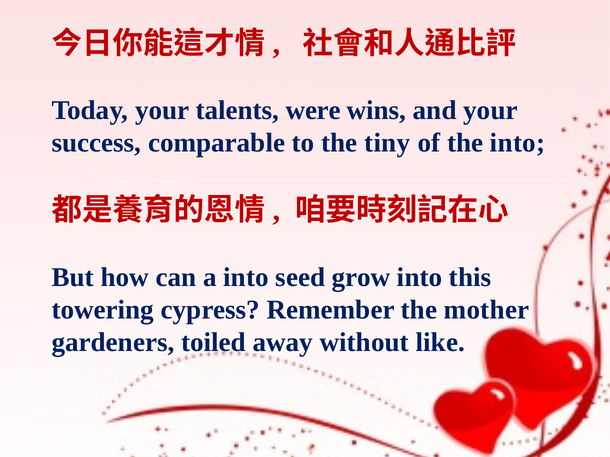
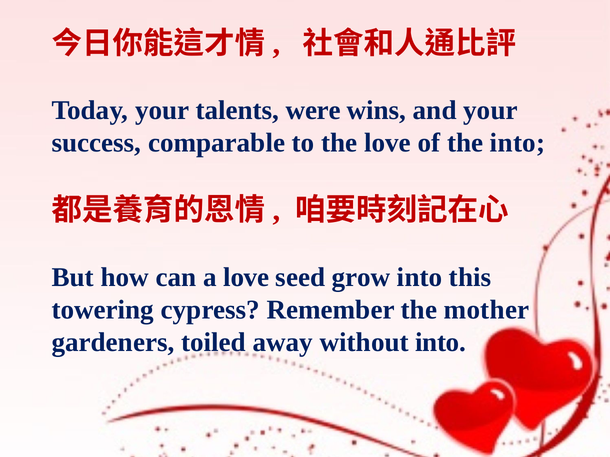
the tiny: tiny -> love
a into: into -> love
without like: like -> into
